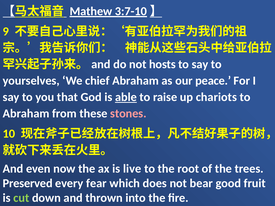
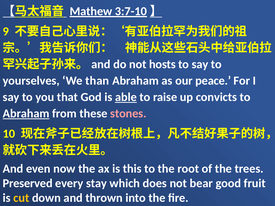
chief: chief -> than
chariots: chariots -> convicts
Abraham at (26, 114) underline: none -> present
live: live -> this
fear: fear -> stay
cut colour: light green -> yellow
